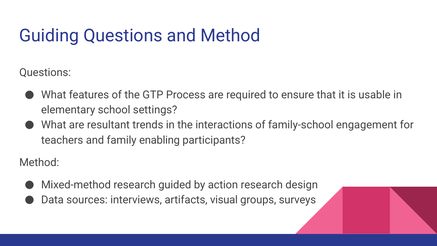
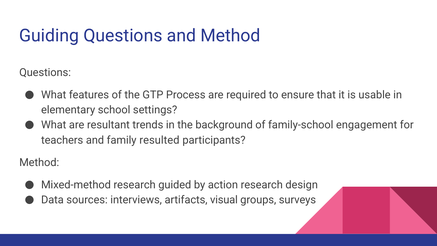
interactions: interactions -> background
enabling: enabling -> resulted
